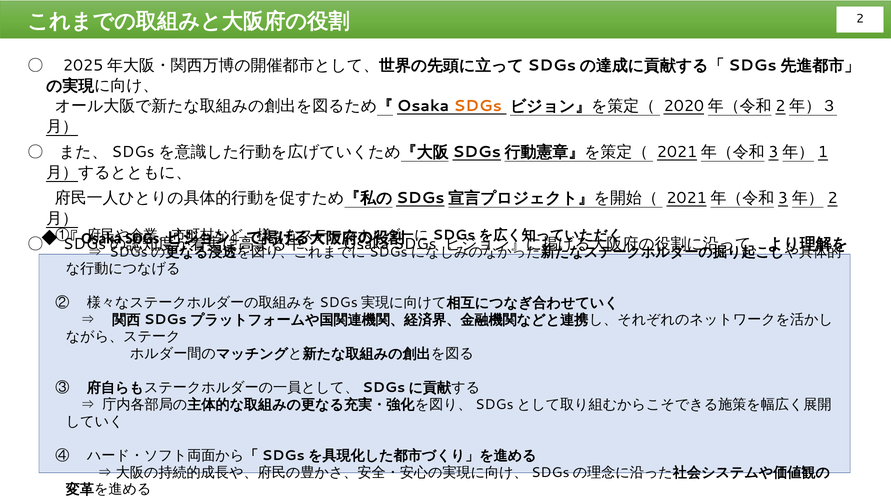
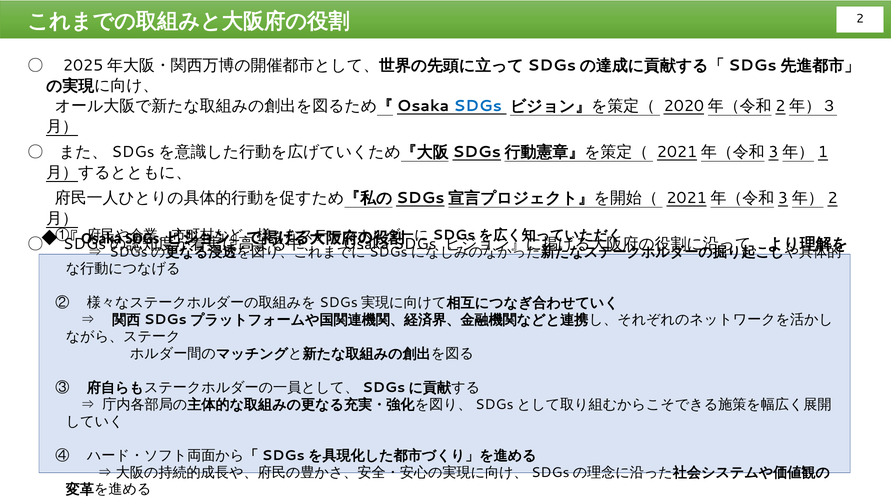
SDGs at (478, 106) colour: orange -> blue
